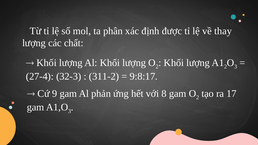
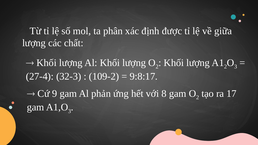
thay: thay -> giữa
311-2: 311-2 -> 109-2
